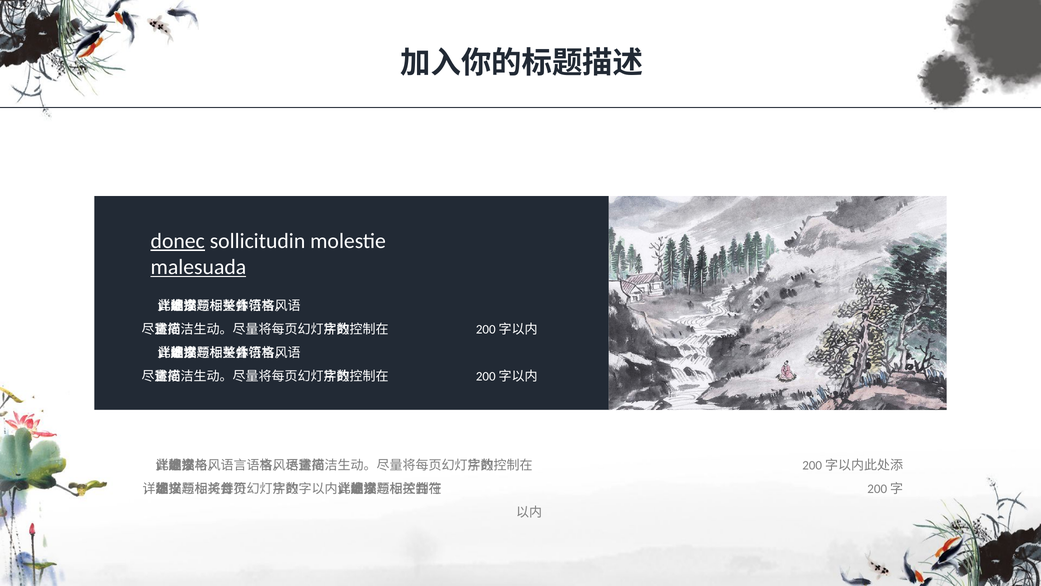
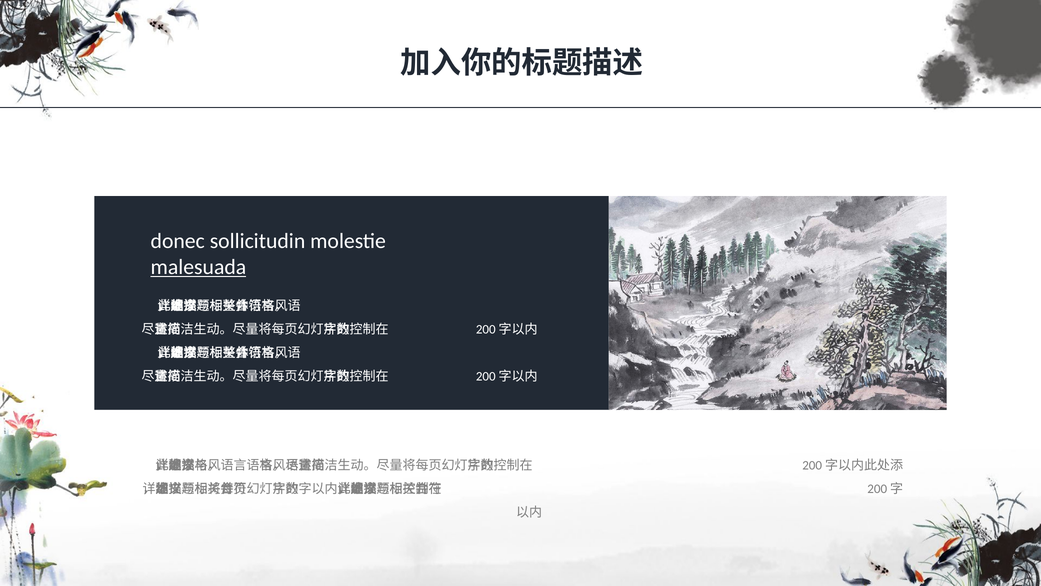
donec underline: present -> none
